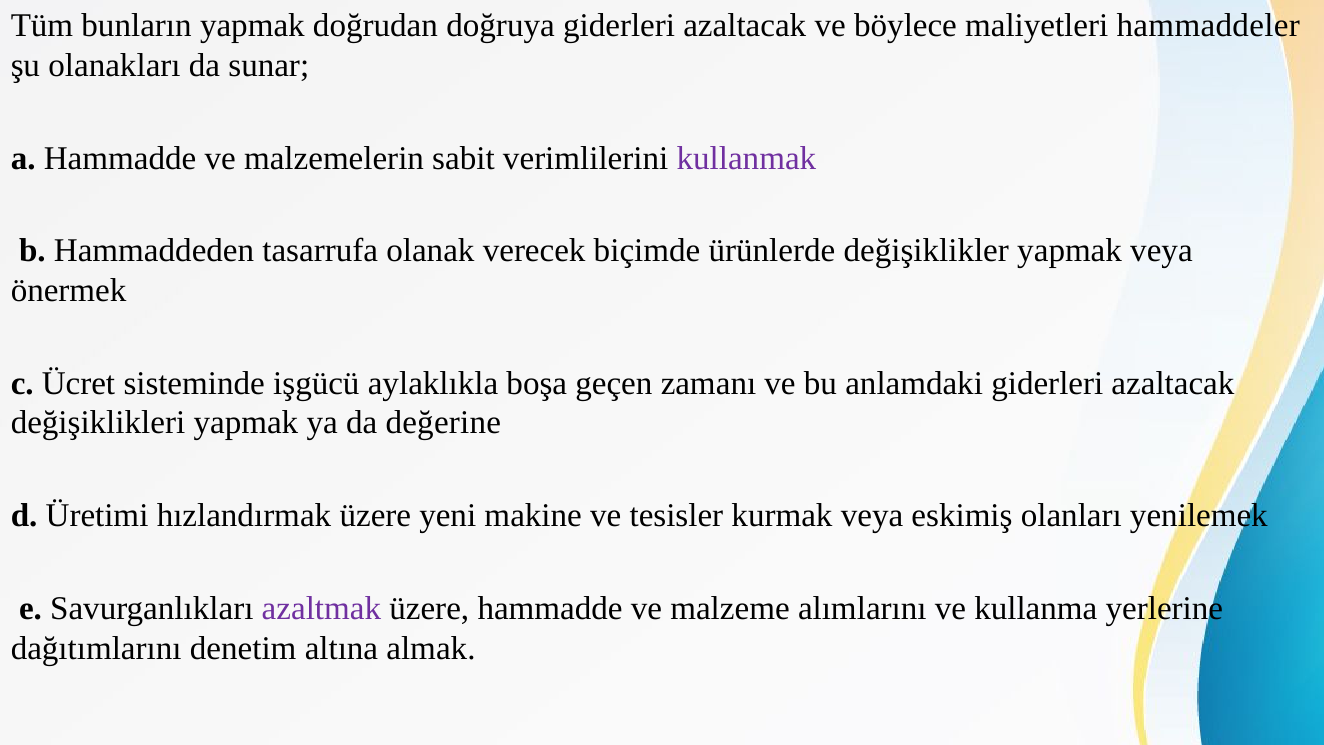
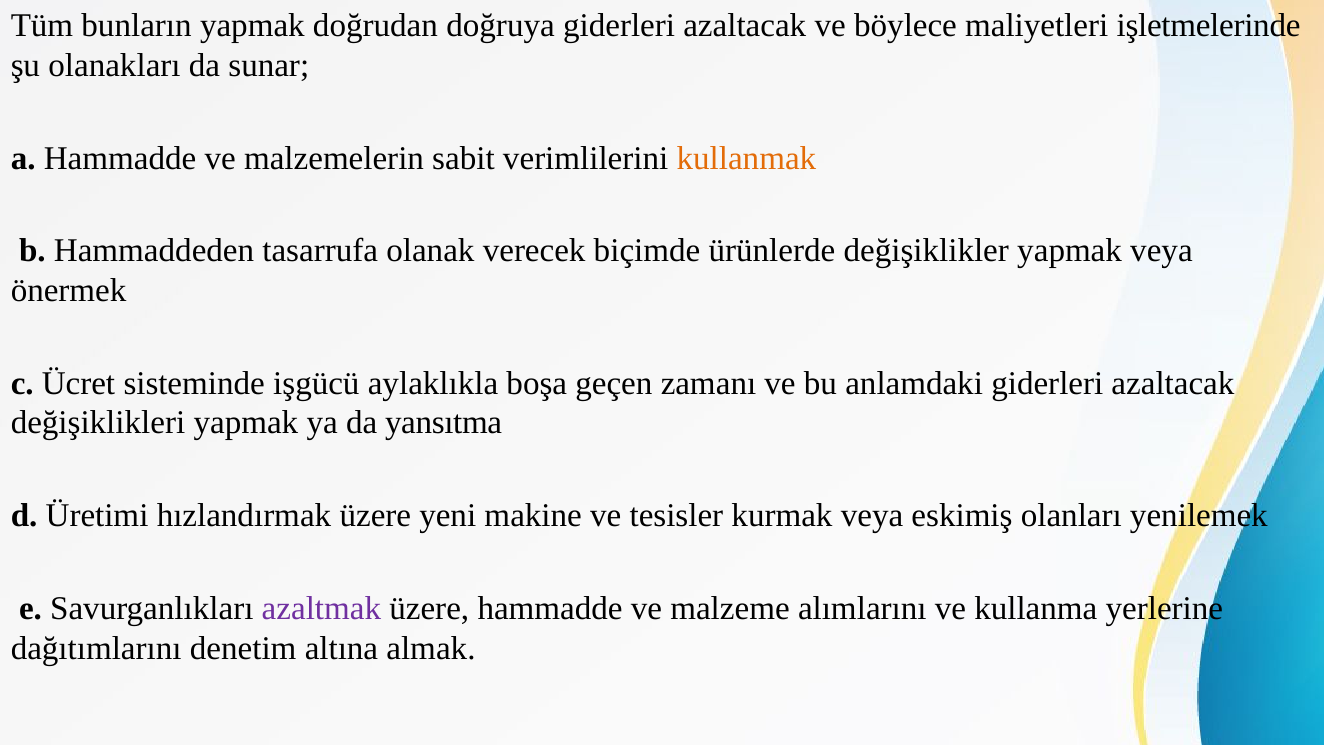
hammaddeler: hammaddeler -> işletmelerinde
kullanmak colour: purple -> orange
değerine: değerine -> yansıtma
